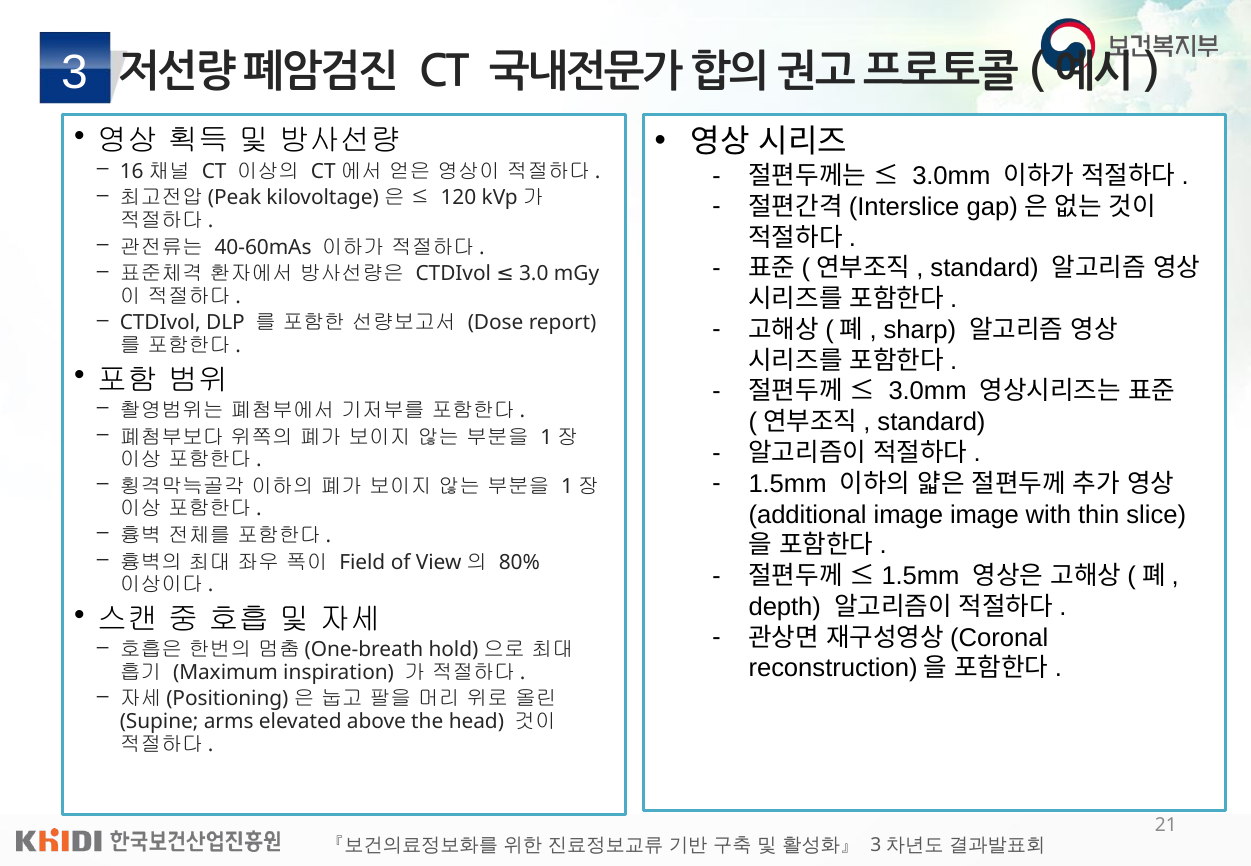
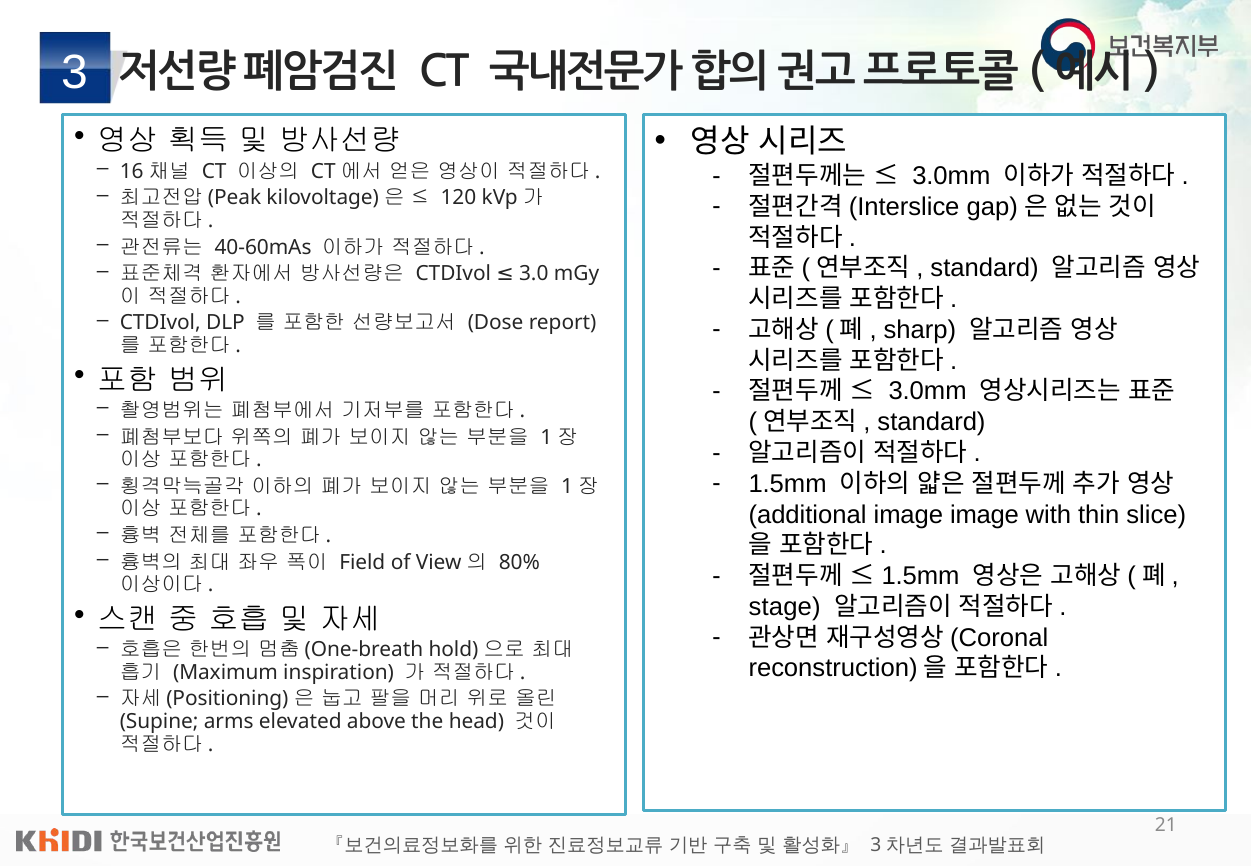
depth: depth -> stage
